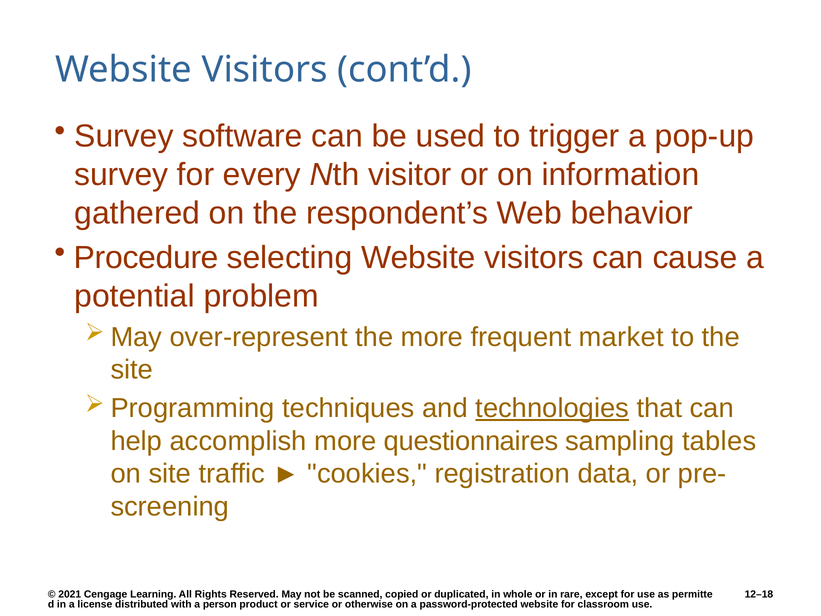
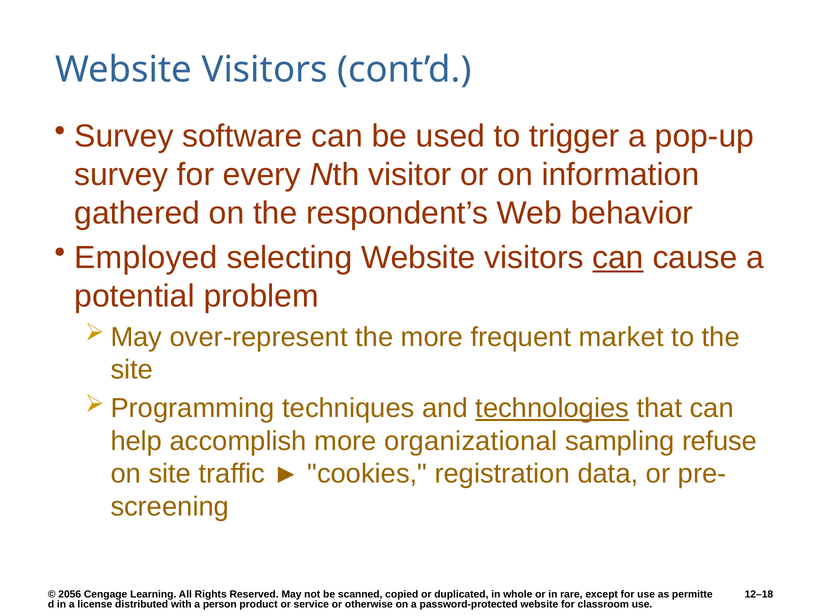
Procedure: Procedure -> Employed
can at (618, 258) underline: none -> present
questionnaires: questionnaires -> organizational
tables: tables -> refuse
2021: 2021 -> 2056
